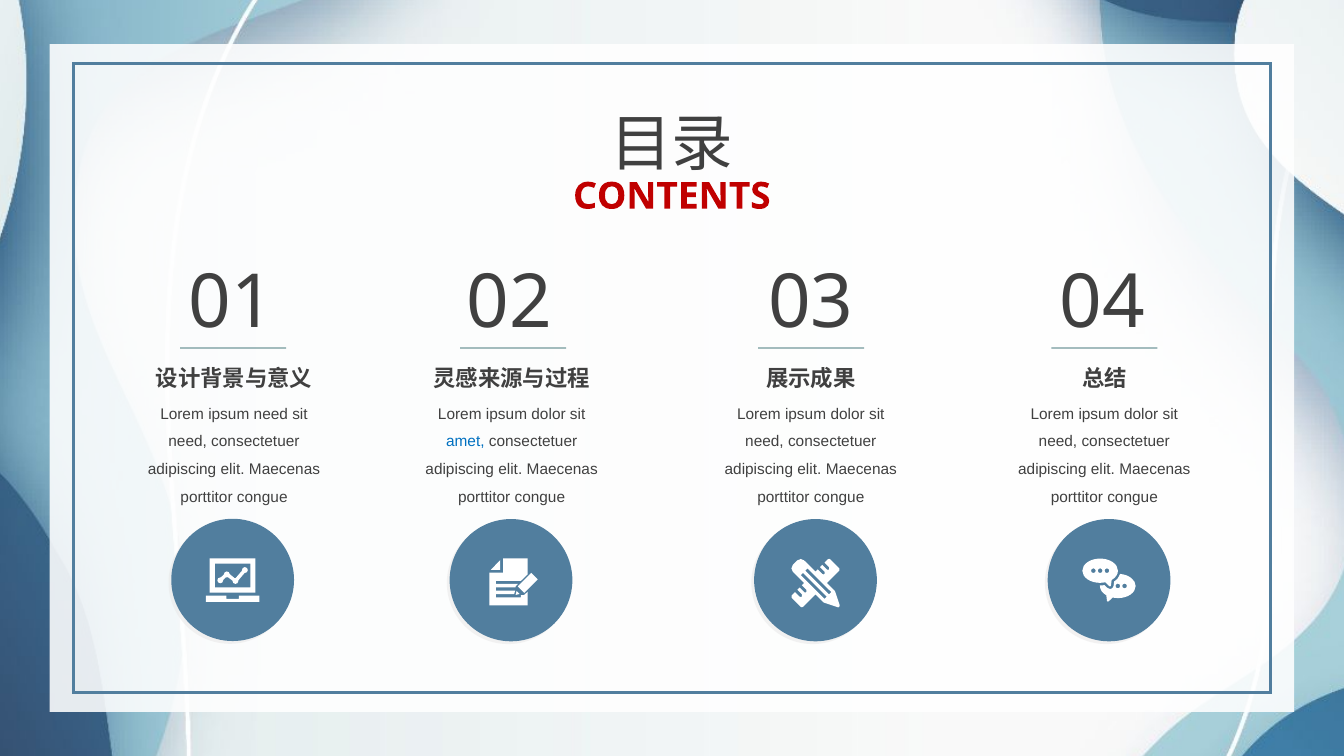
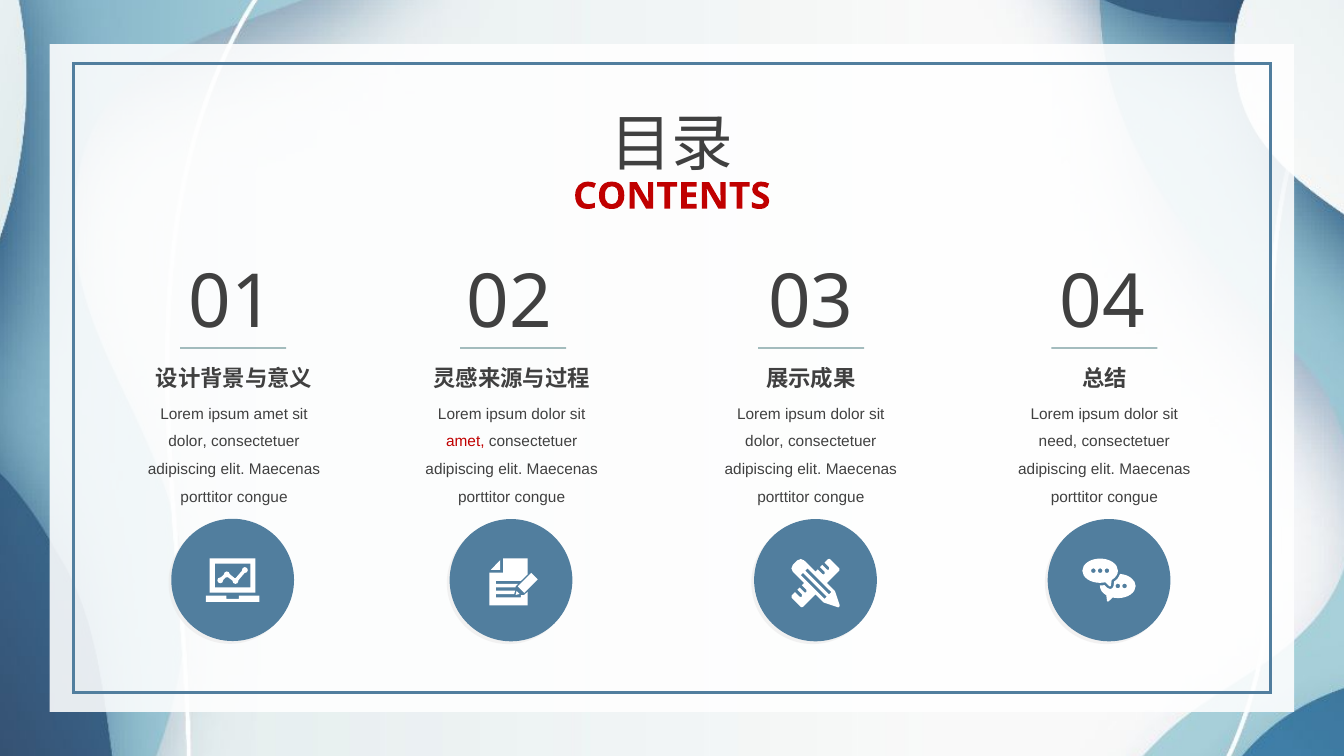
ipsum need: need -> amet
need at (188, 442): need -> dolor
amet at (465, 442) colour: blue -> red
need at (764, 442): need -> dolor
